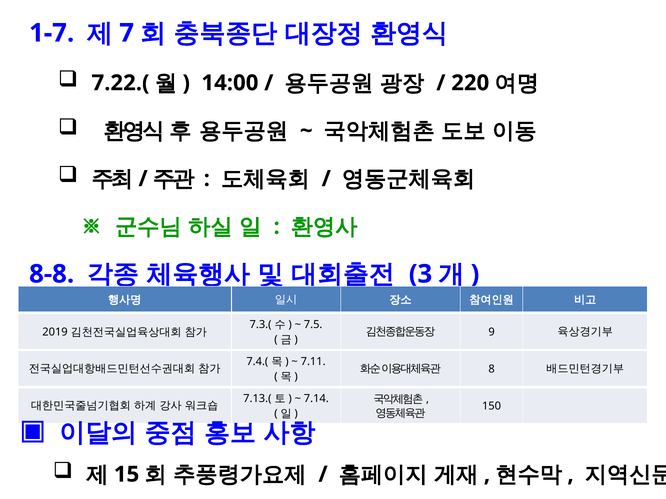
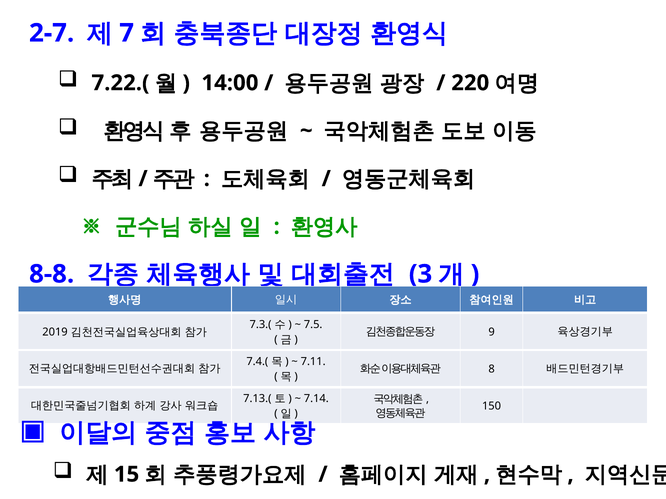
1-7: 1-7 -> 2-7
